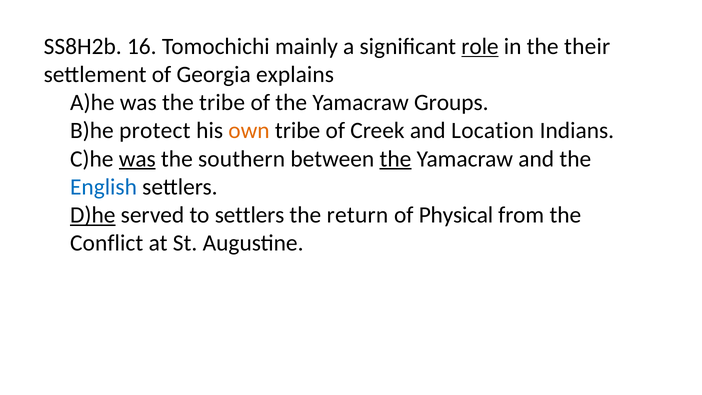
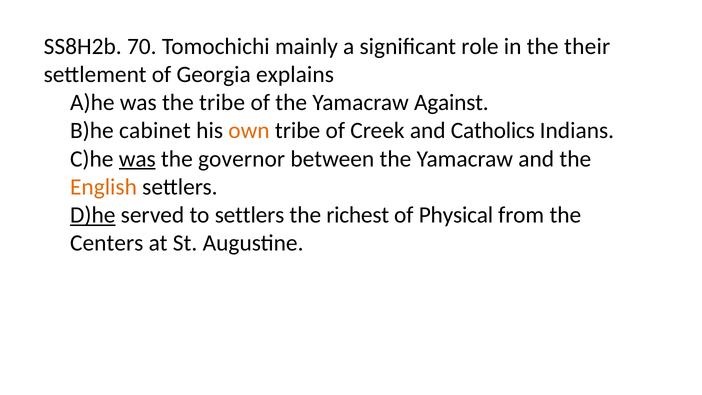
16: 16 -> 70
role underline: present -> none
Groups: Groups -> Against
protect: protect -> cabinet
Location: Location -> Catholics
southern: southern -> governor
the at (395, 159) underline: present -> none
English colour: blue -> orange
return: return -> richest
Conflict: Conflict -> Centers
